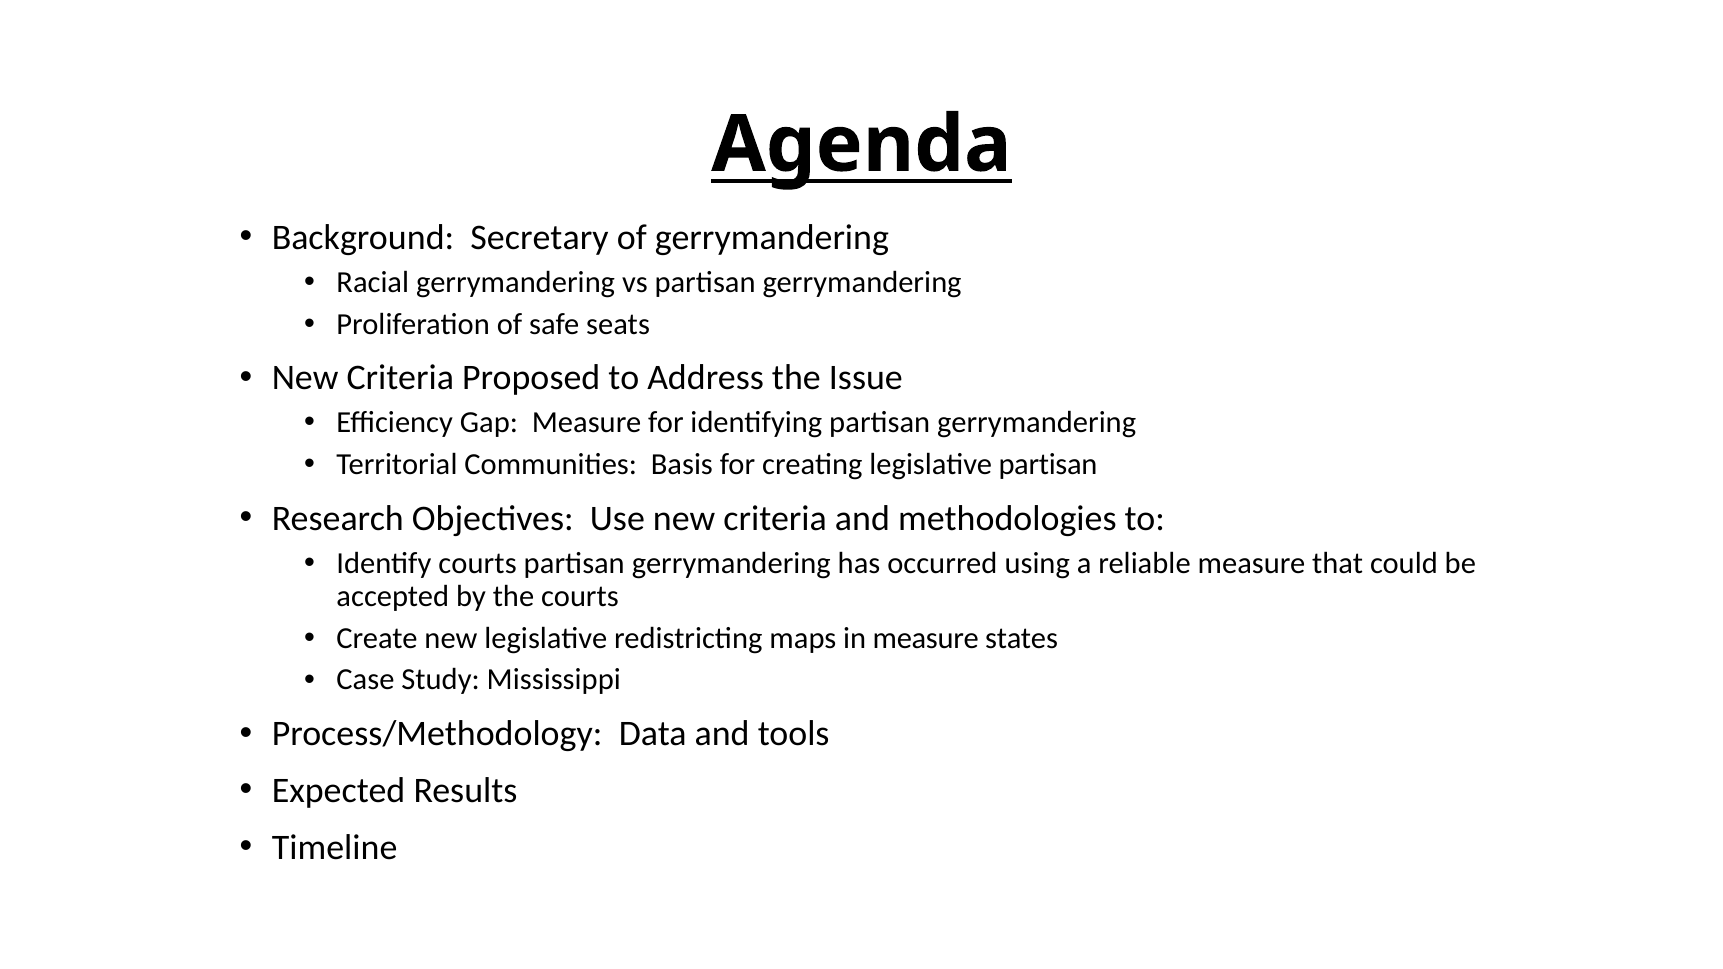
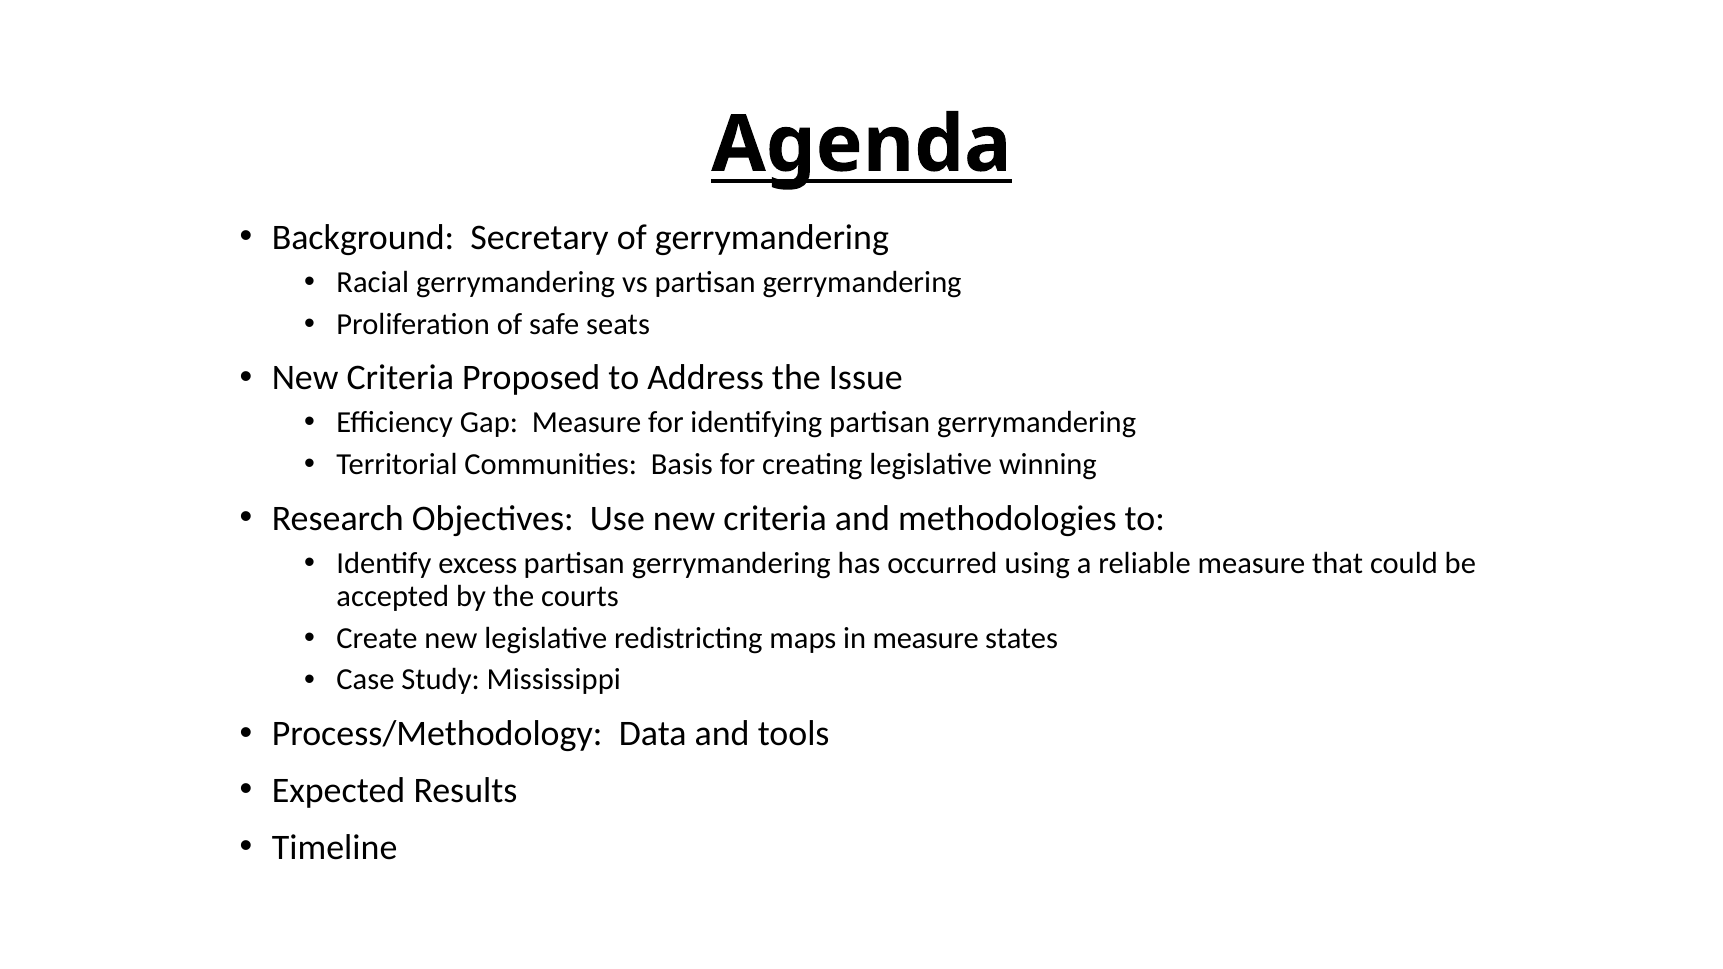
legislative partisan: partisan -> winning
Identify courts: courts -> excess
